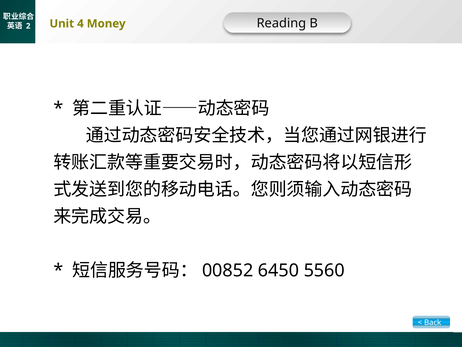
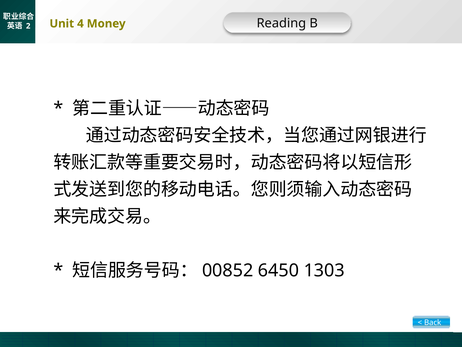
5560: 5560 -> 1303
